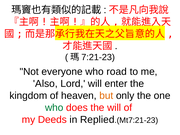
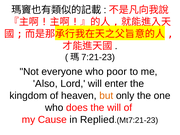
road: road -> poor
who at (54, 108) colour: green -> black
Deeds: Deeds -> Cause
